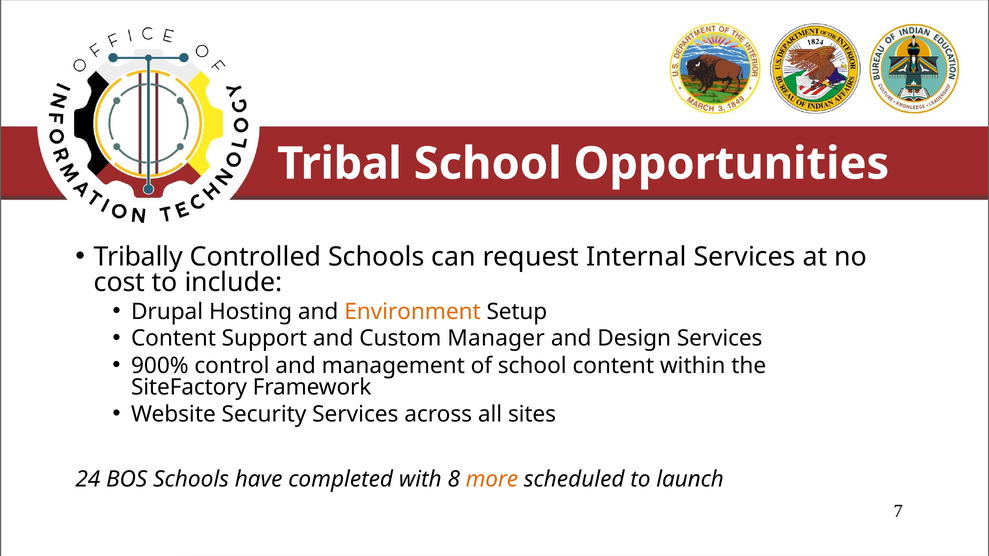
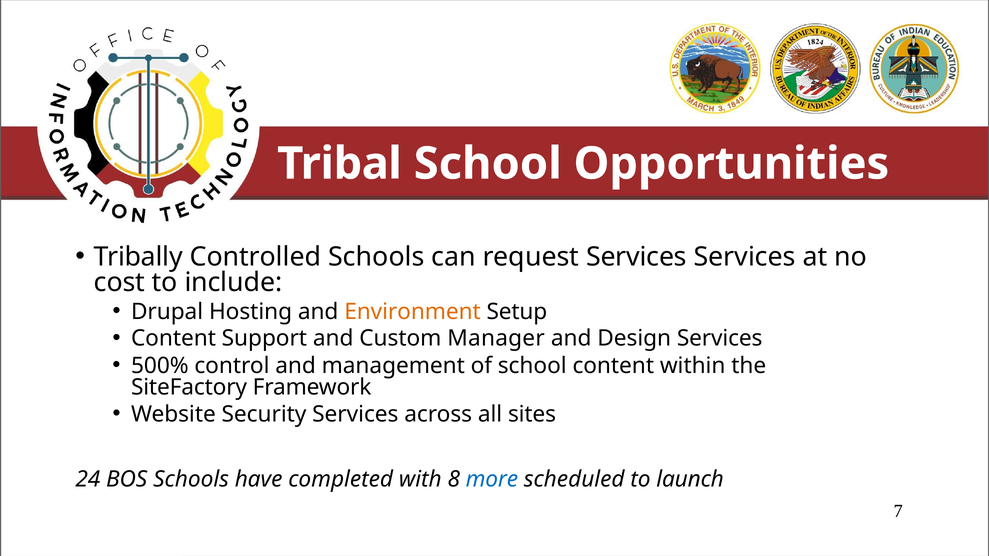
request Internal: Internal -> Services
900%: 900% -> 500%
more colour: orange -> blue
